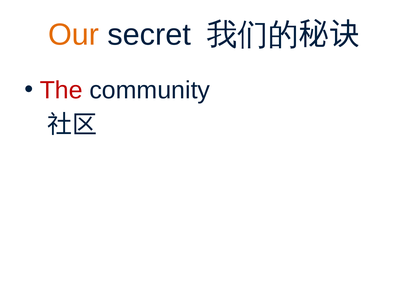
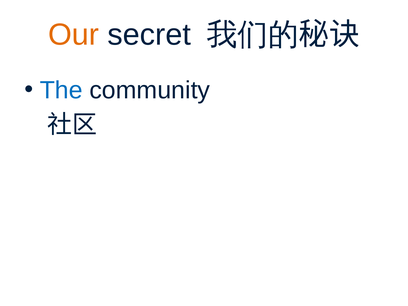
The colour: red -> blue
